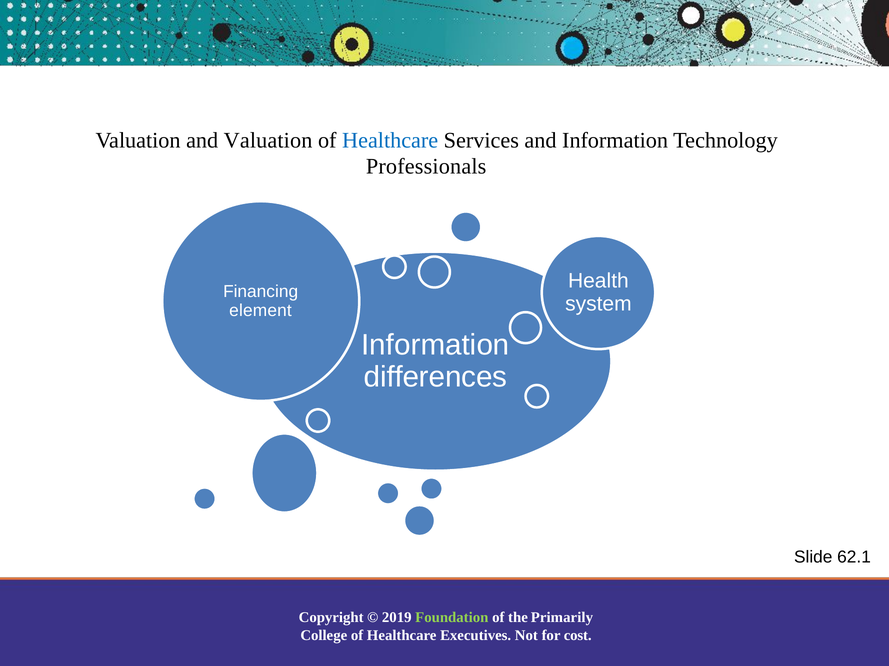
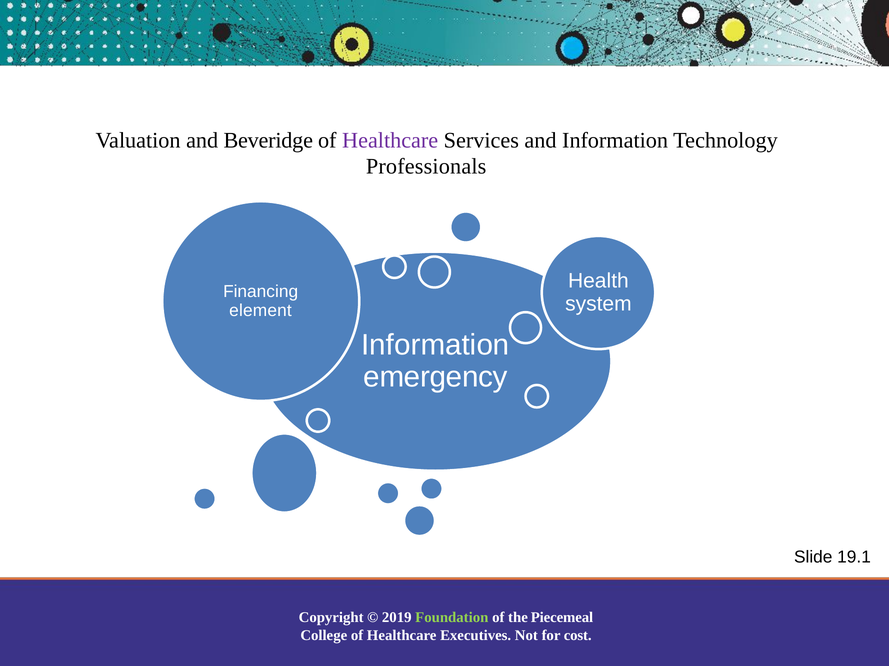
and Valuation: Valuation -> Beveridge
Healthcare at (390, 141) colour: blue -> purple
differences: differences -> emergency
62.1: 62.1 -> 19.1
Primarily: Primarily -> Piecemeal
